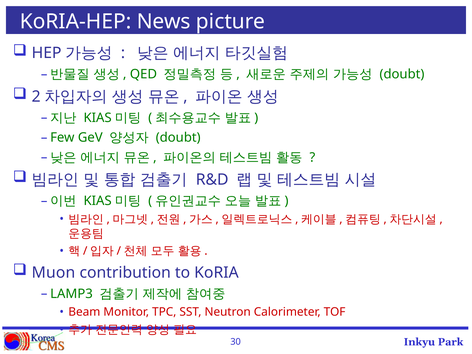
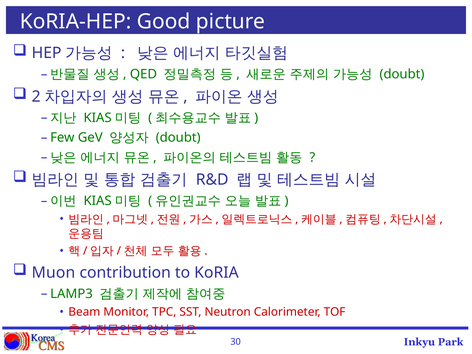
News: News -> Good
